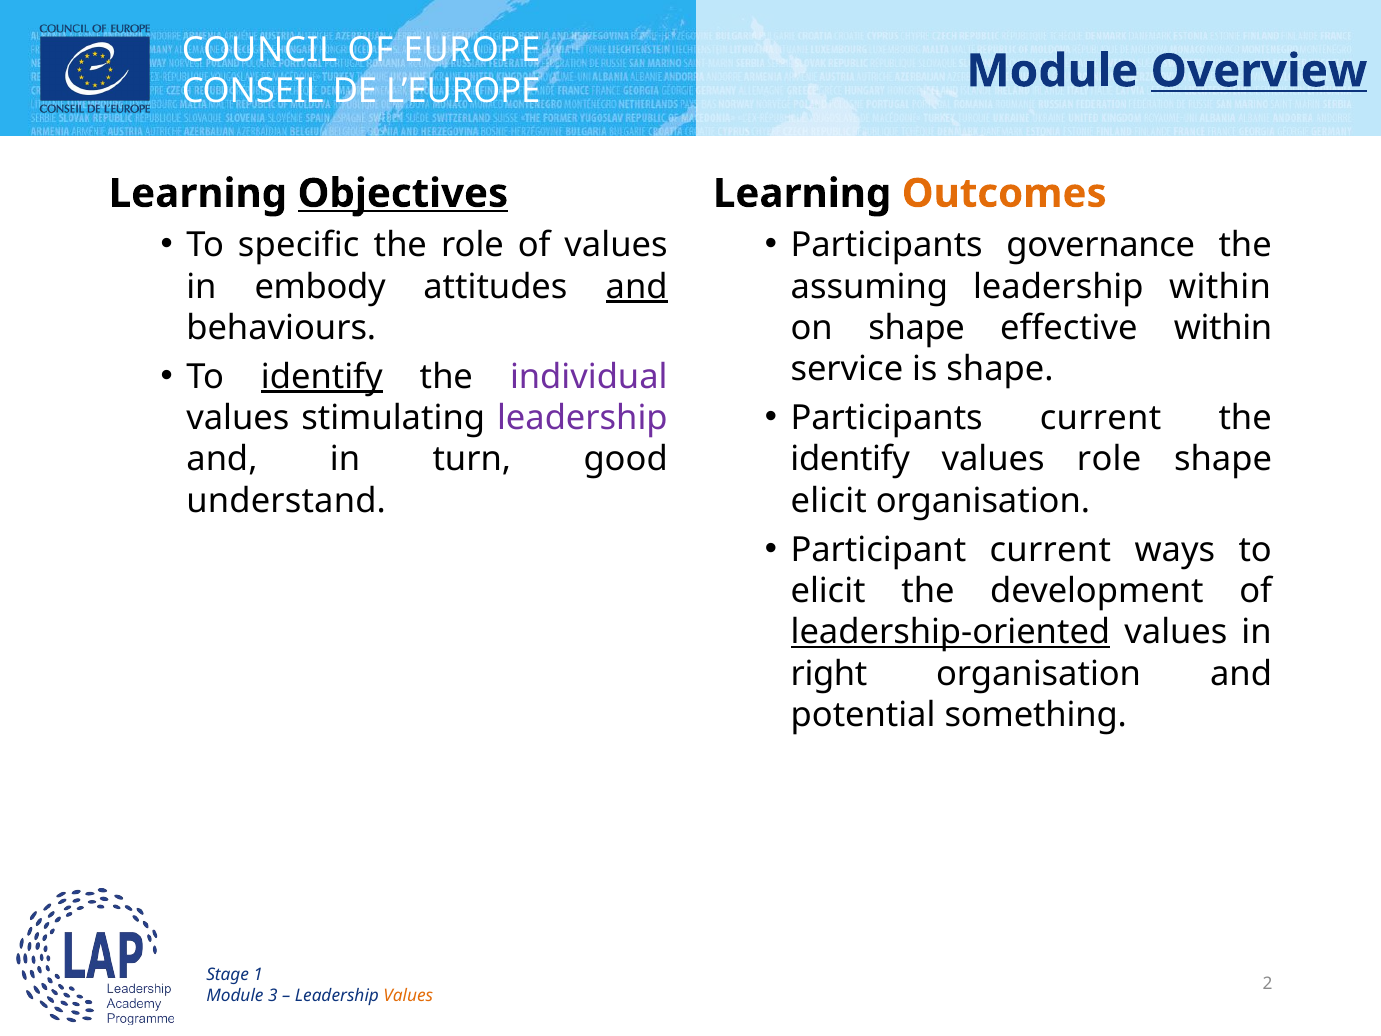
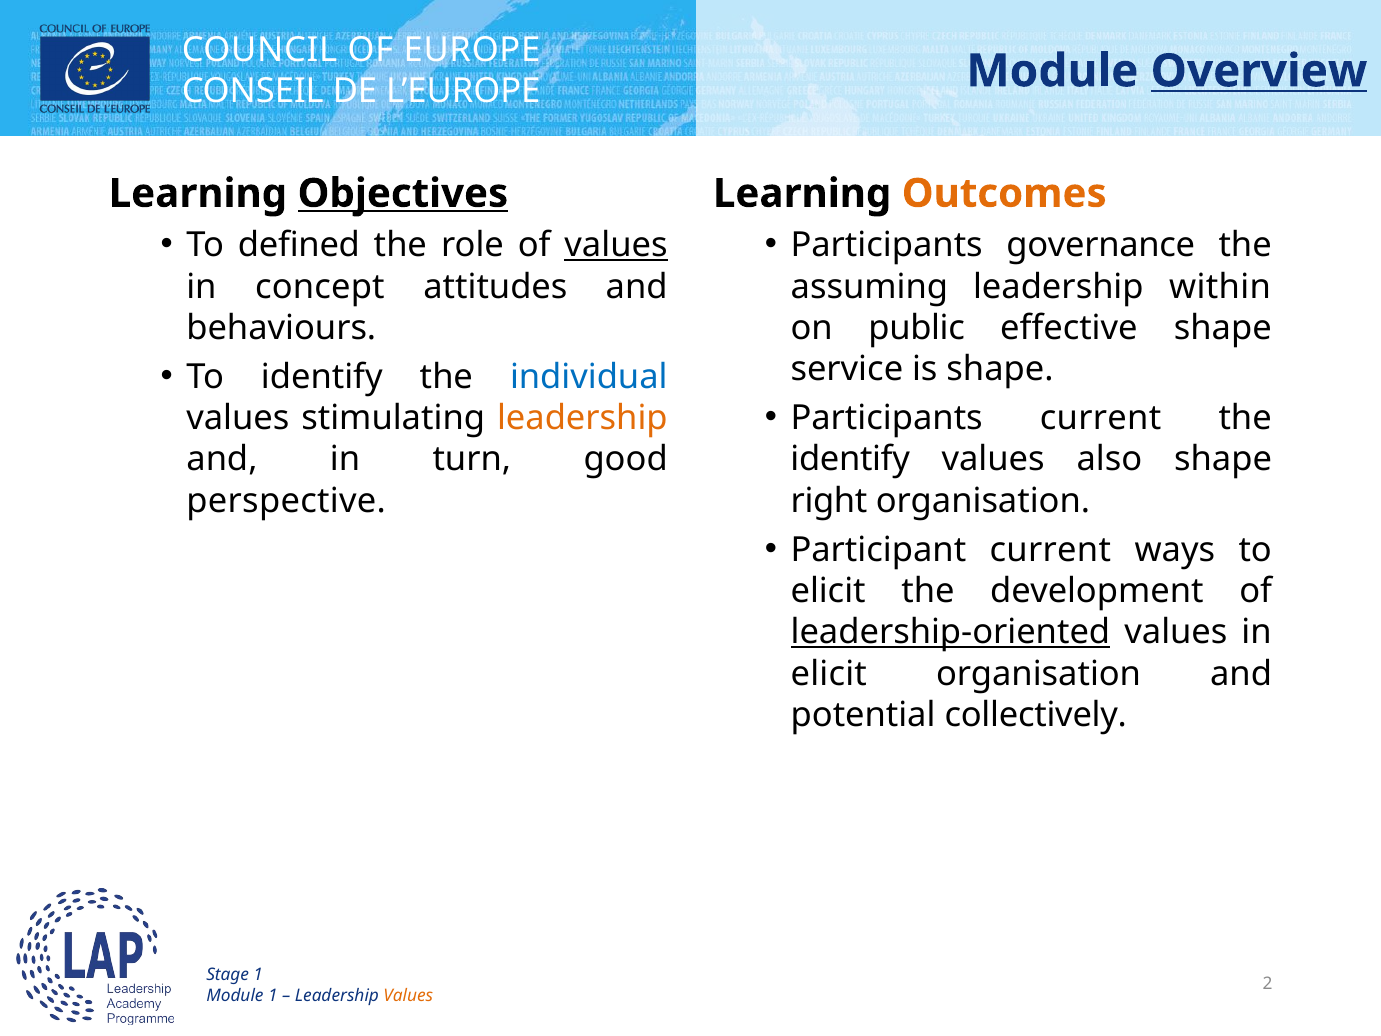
specific: specific -> defined
values at (616, 245) underline: none -> present
embody: embody -> concept
and at (637, 287) underline: present -> none
on shape: shape -> public
effective within: within -> shape
identify at (322, 377) underline: present -> none
individual colour: purple -> blue
leadership at (582, 418) colour: purple -> orange
values role: role -> also
understand: understand -> perspective
elicit at (829, 501): elicit -> right
right at (829, 674): right -> elicit
something: something -> collectively
Module 3: 3 -> 1
